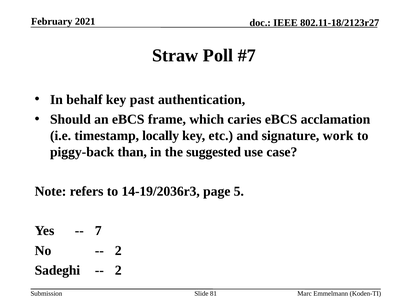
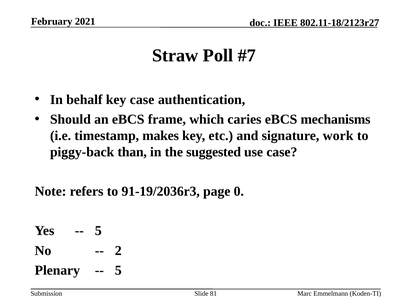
key past: past -> case
acclamation: acclamation -> mechanisms
locally: locally -> makes
14-19/2036r3: 14-19/2036r3 -> 91-19/2036r3
5: 5 -> 0
7 at (98, 231): 7 -> 5
Sadeghi: Sadeghi -> Plenary
2 at (118, 270): 2 -> 5
